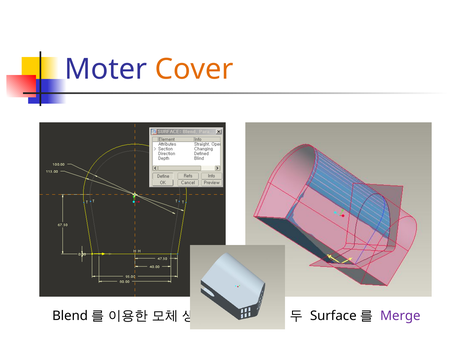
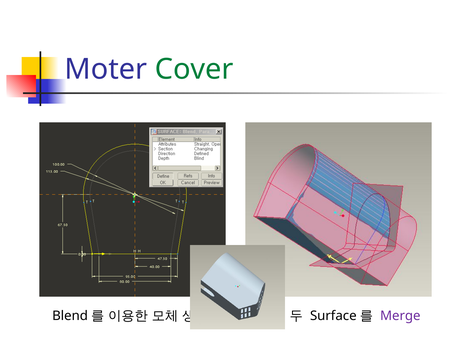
Cover colour: orange -> green
